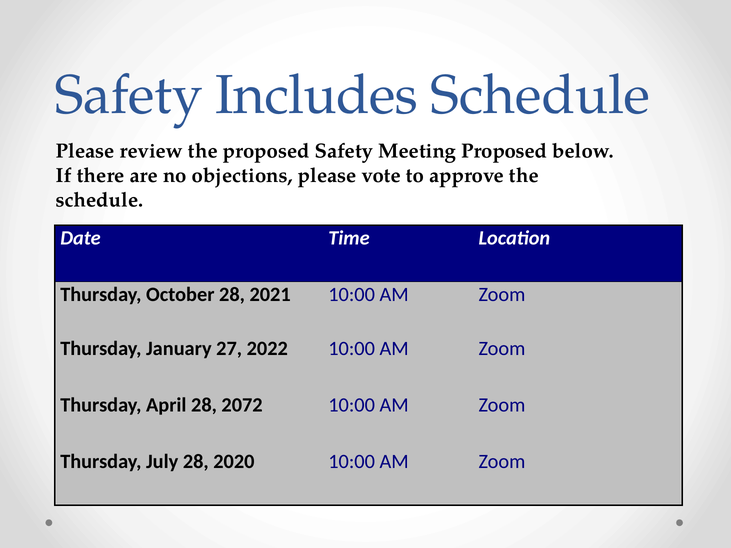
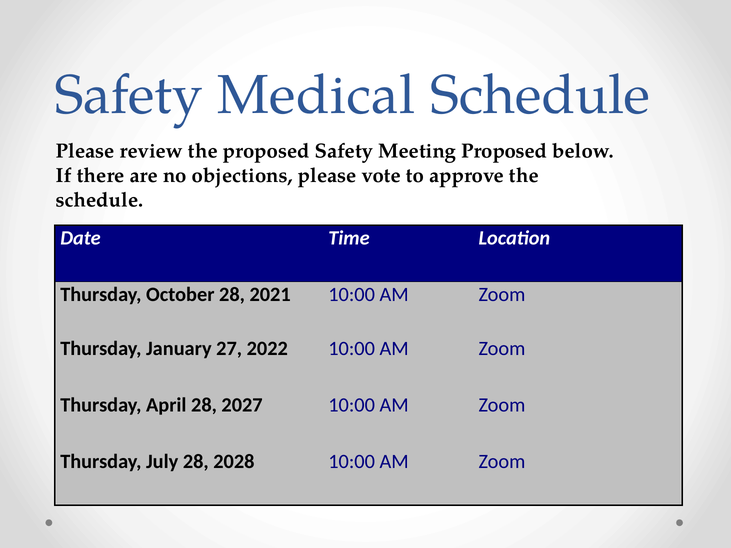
Includes: Includes -> Medical
2072: 2072 -> 2027
2020: 2020 -> 2028
